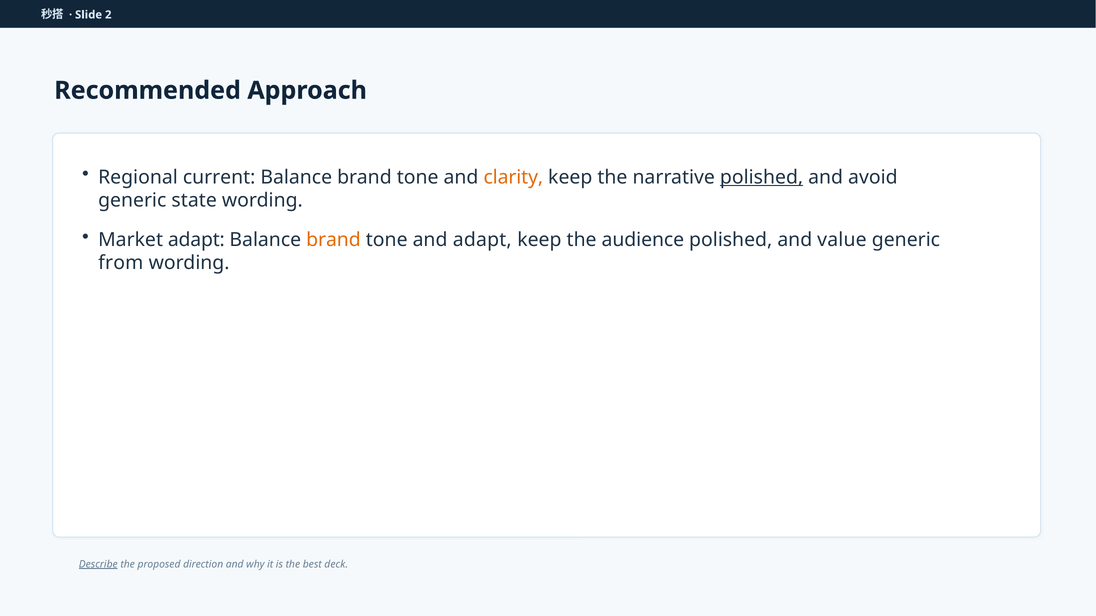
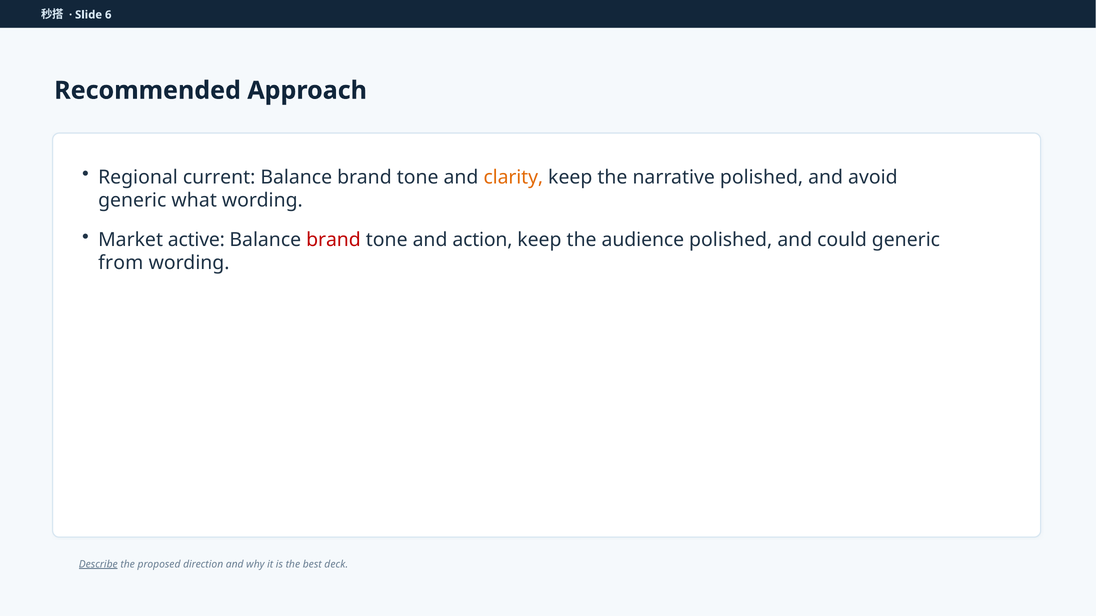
2: 2 -> 6
polished at (762, 177) underline: present -> none
state: state -> what
Market adapt: adapt -> active
brand at (333, 240) colour: orange -> red
and adapt: adapt -> action
value: value -> could
